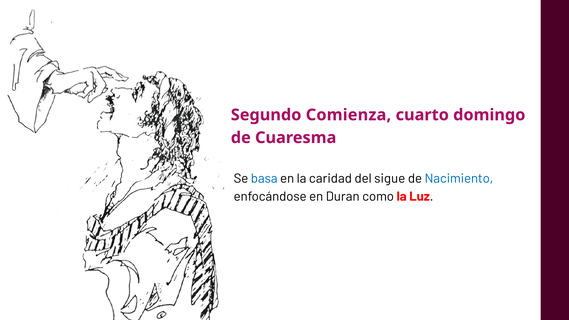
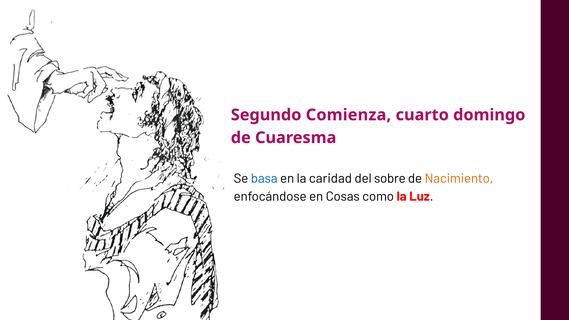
sigue: sigue -> sobre
Nacimiento colour: blue -> orange
Duran: Duran -> Cosas
